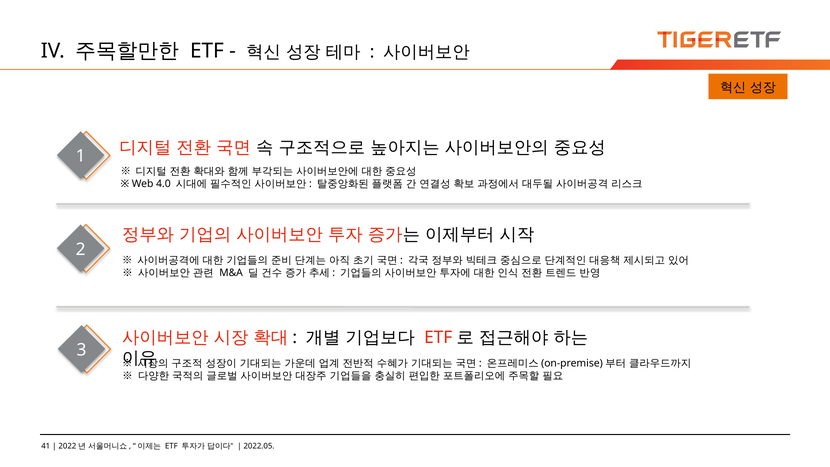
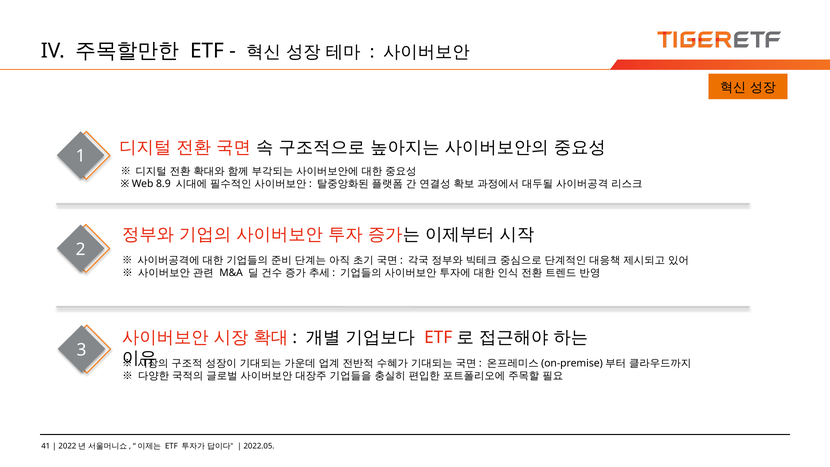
4.0: 4.0 -> 8.9
